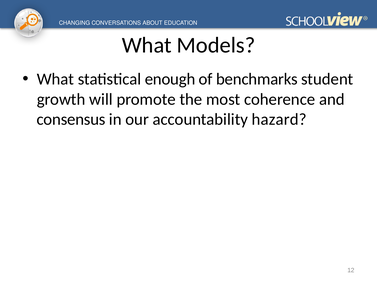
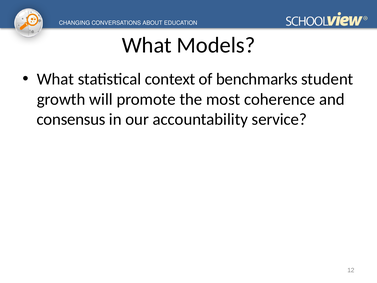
enough: enough -> context
hazard: hazard -> service
